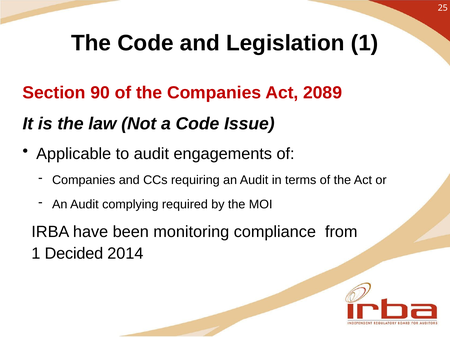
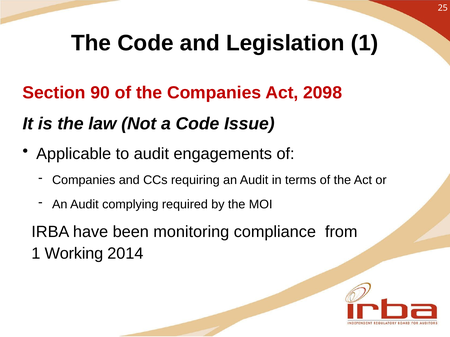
2089: 2089 -> 2098
Decided: Decided -> Working
